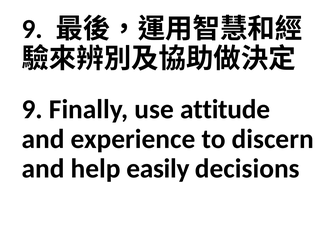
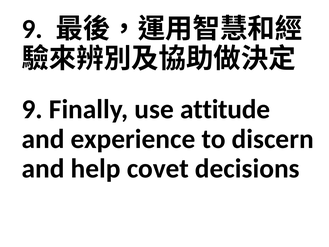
easily: easily -> covet
